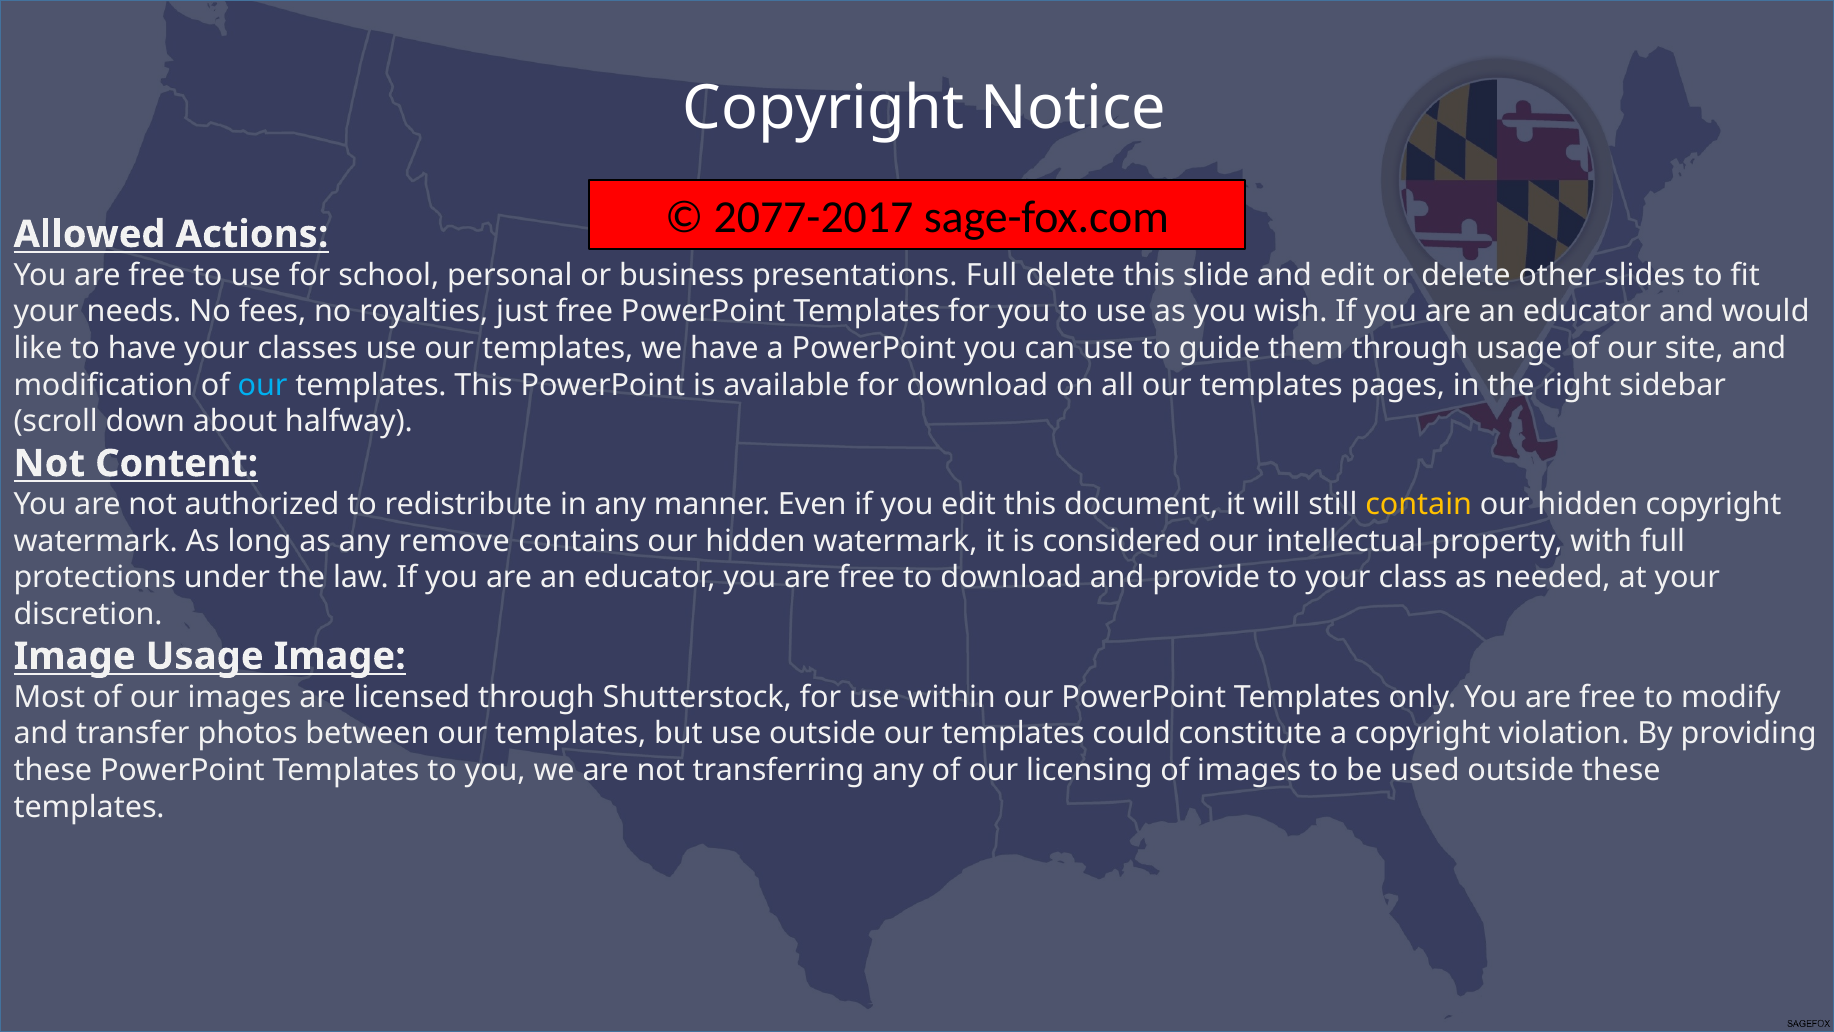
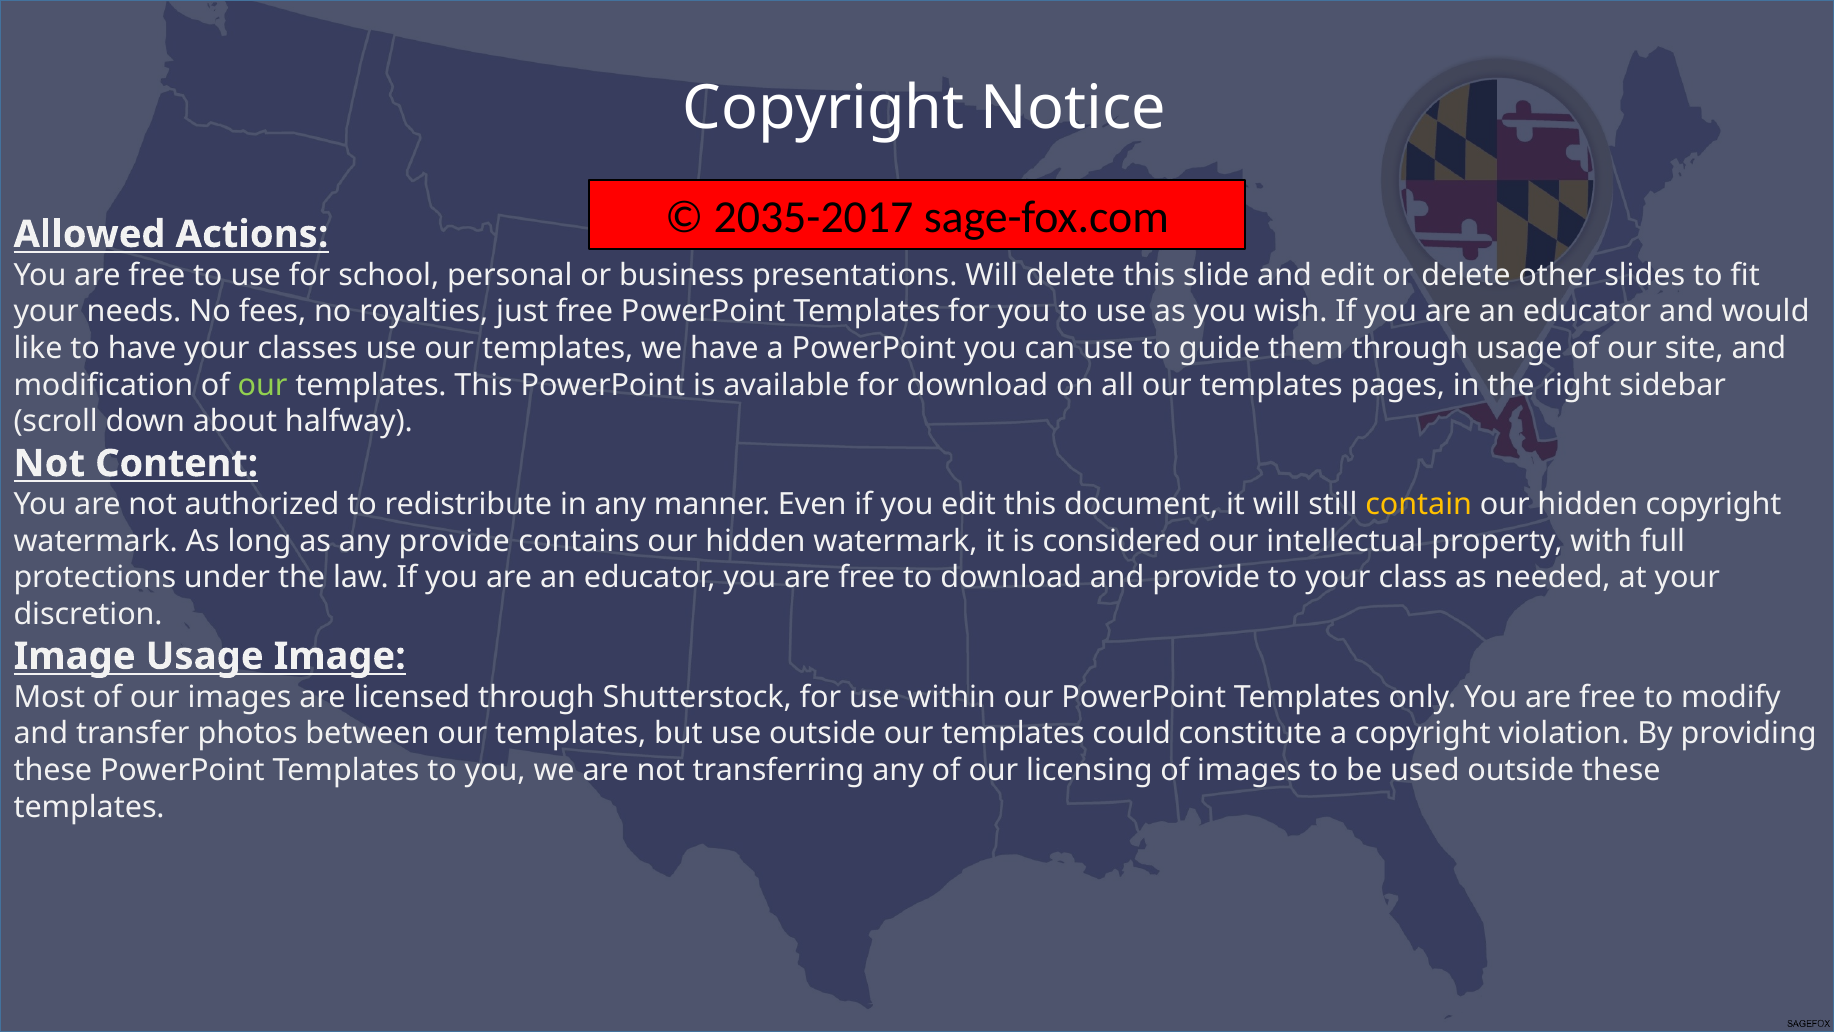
2077-2017: 2077-2017 -> 2035-2017
presentations Full: Full -> Will
our at (263, 385) colour: light blue -> light green
any remove: remove -> provide
